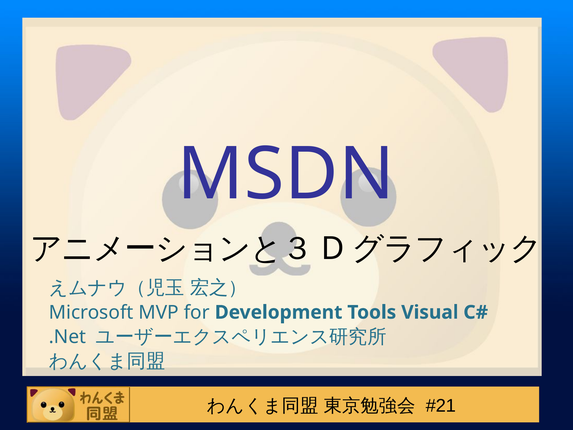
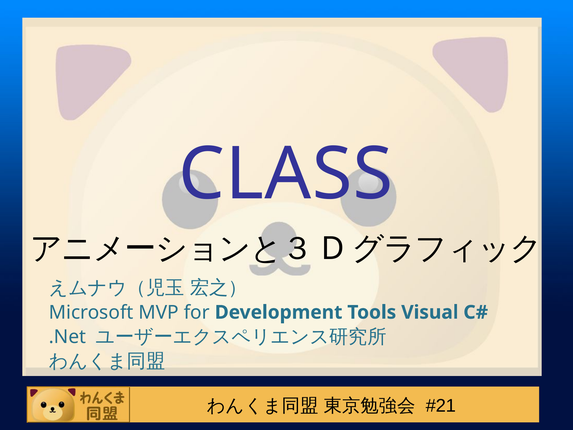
MSDN: MSDN -> CLASS
